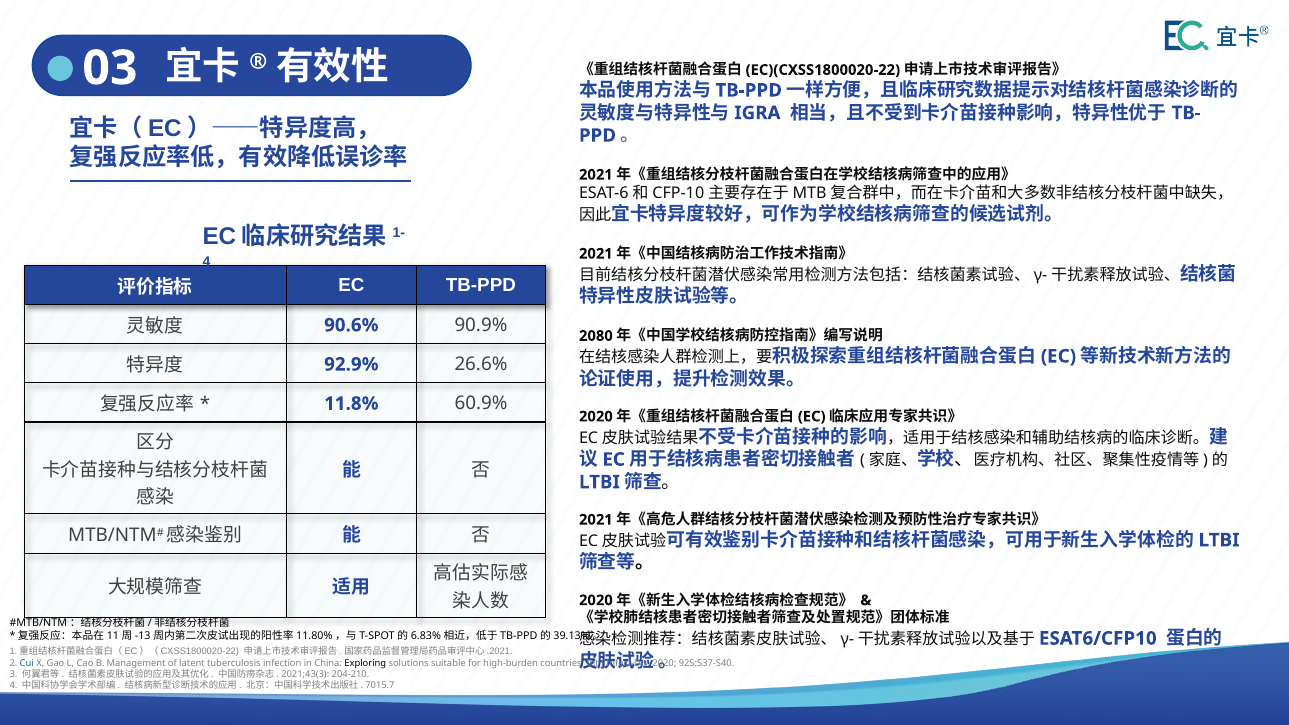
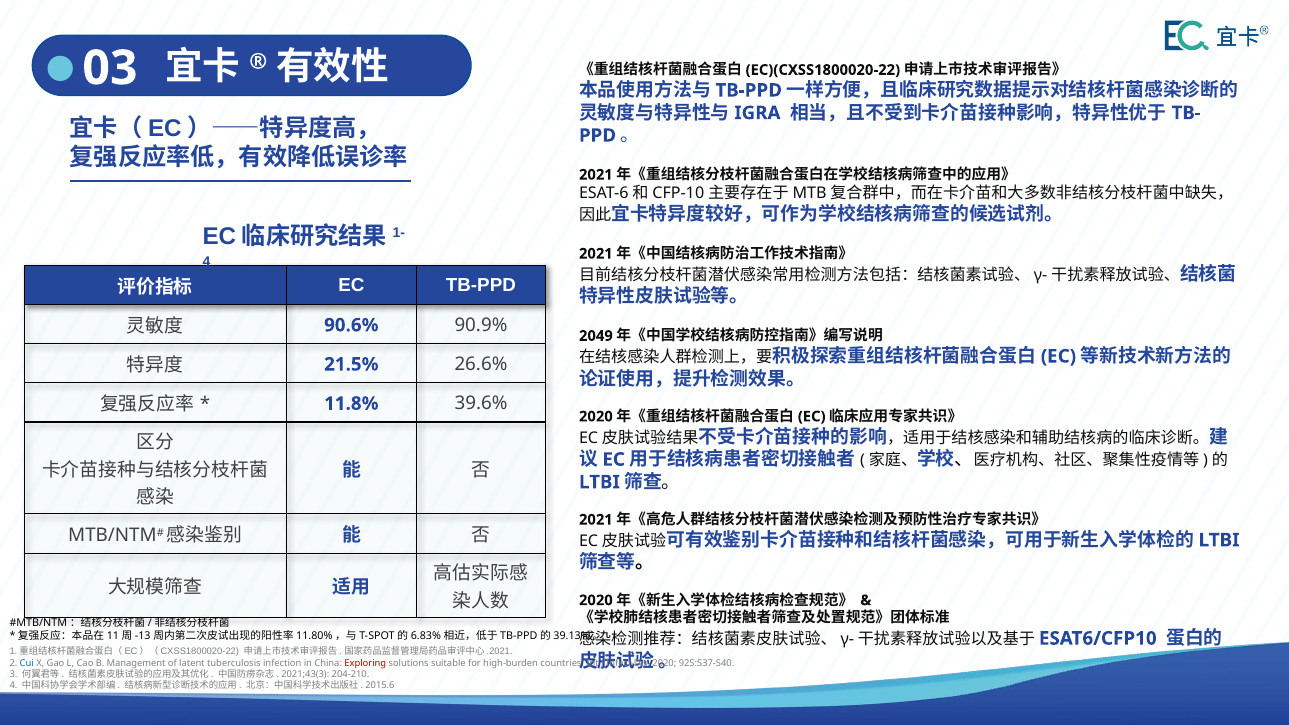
2080: 2080 -> 2049
92.9%: 92.9% -> 21.5%
60.9%: 60.9% -> 39.6%
Exploring colour: black -> red
7015.7: 7015.7 -> 2015.6
